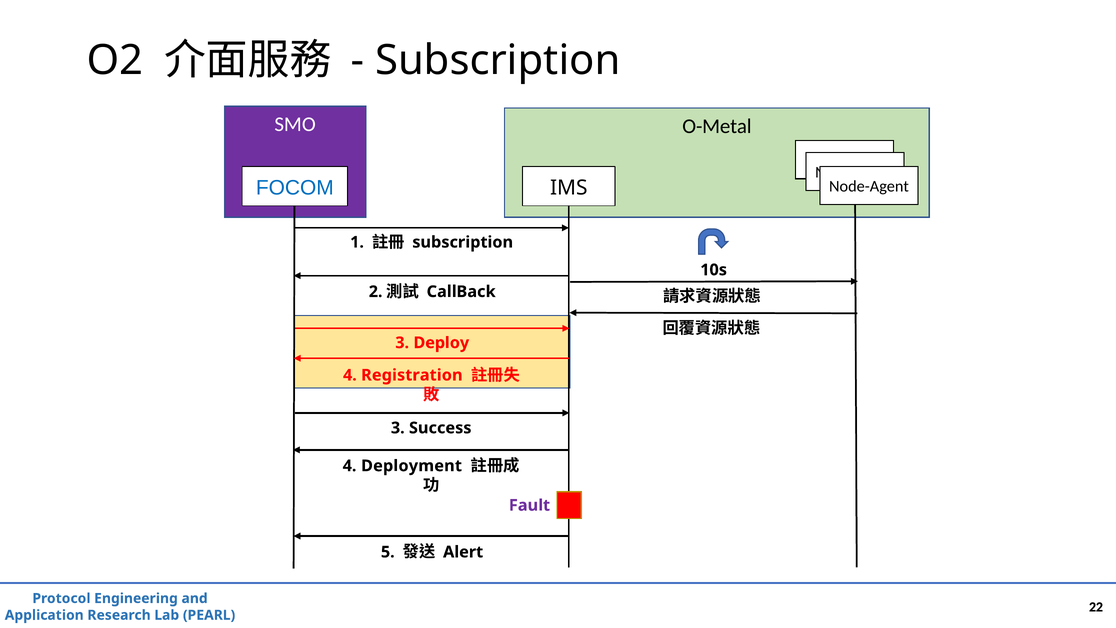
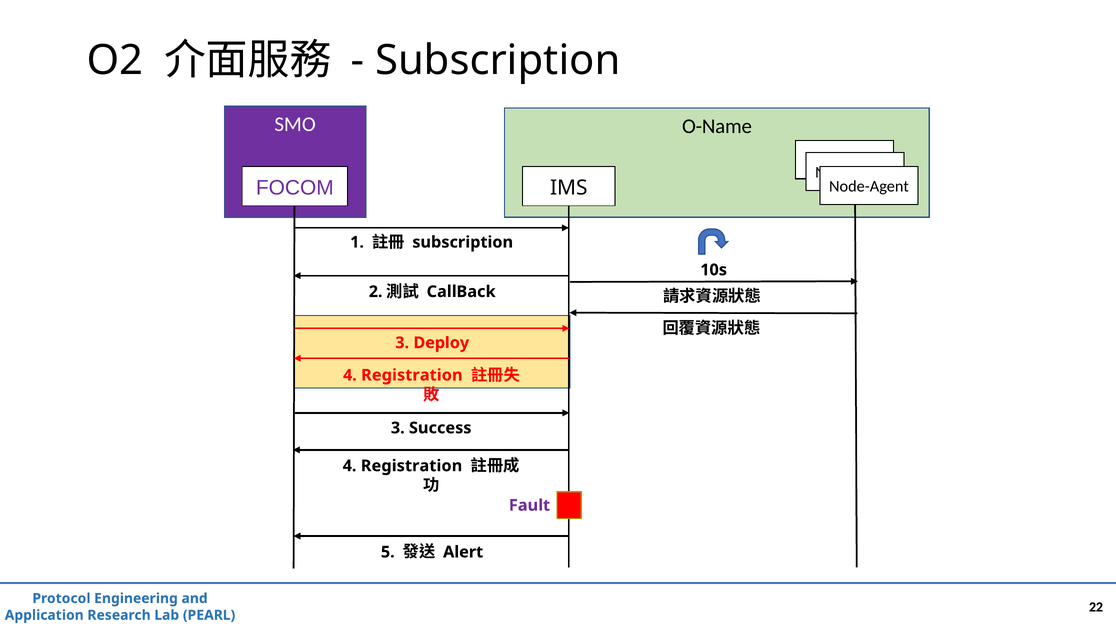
O-Metal: O-Metal -> O-Name
FOCOM colour: blue -> purple
Deployment at (411, 466): Deployment -> Registration
